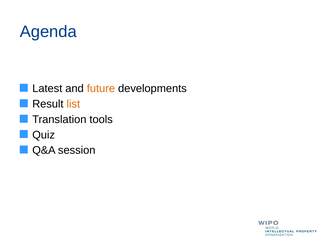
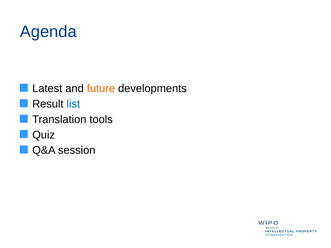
list colour: orange -> blue
